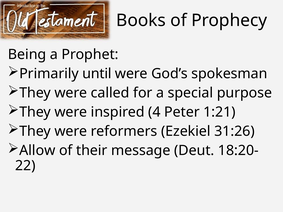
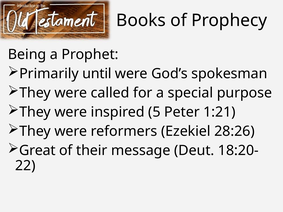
4: 4 -> 5
31:26: 31:26 -> 28:26
Allow: Allow -> Great
